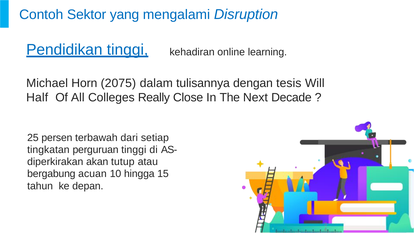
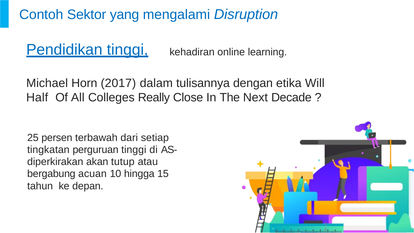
2075: 2075 -> 2017
tesis: tesis -> etika
